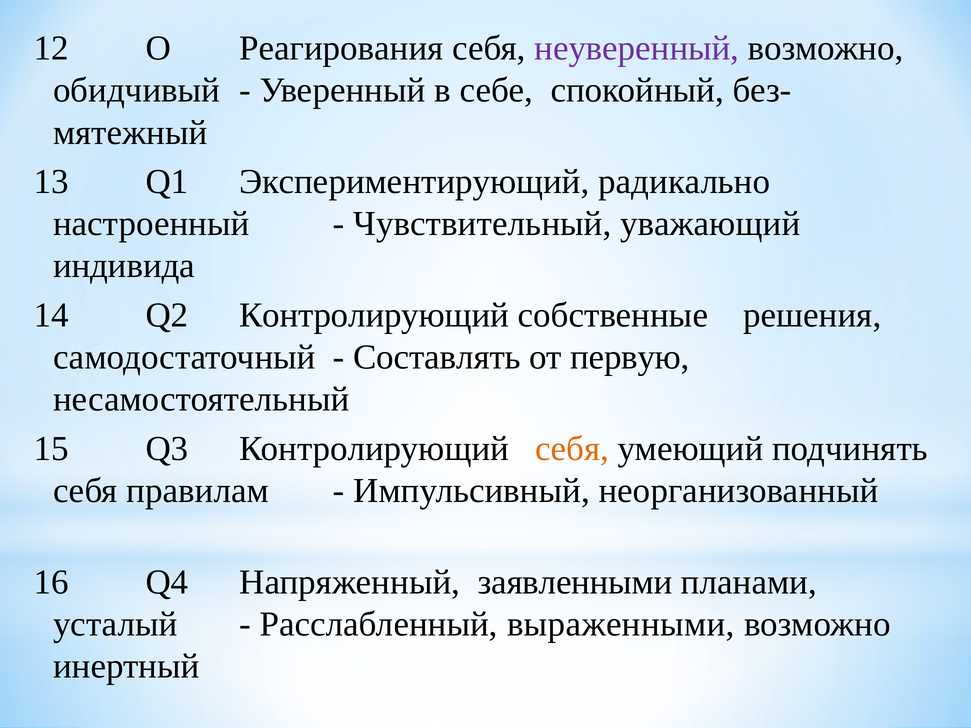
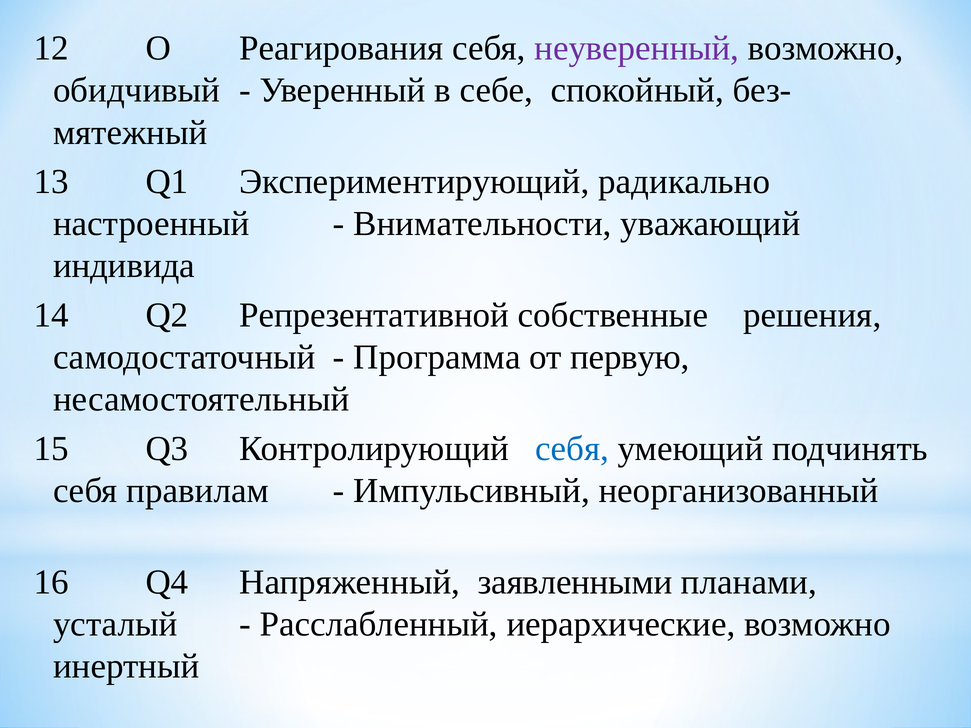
Чувствительный: Чувствительный -> Внимательности
Q2 Контролирующий: Контролирующий -> Репрезентативной
Составлять: Составлять -> Программа
себя at (572, 449) colour: orange -> blue
выраженными: выраженными -> иерархические
